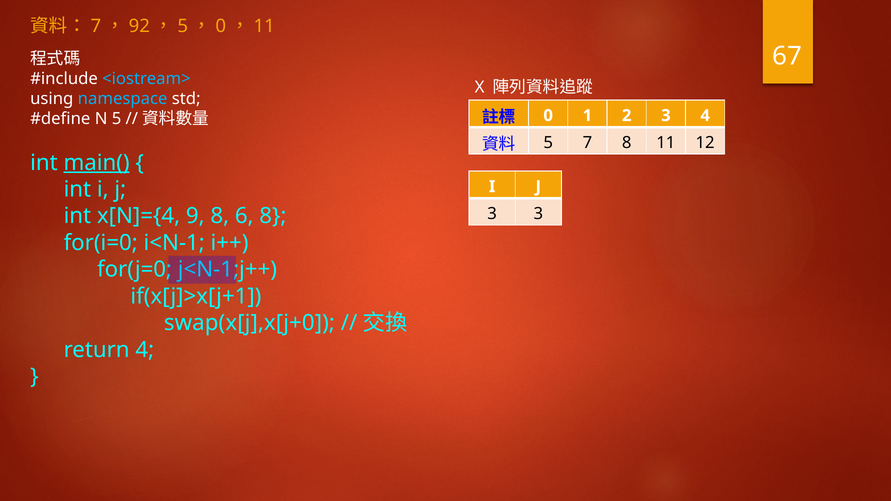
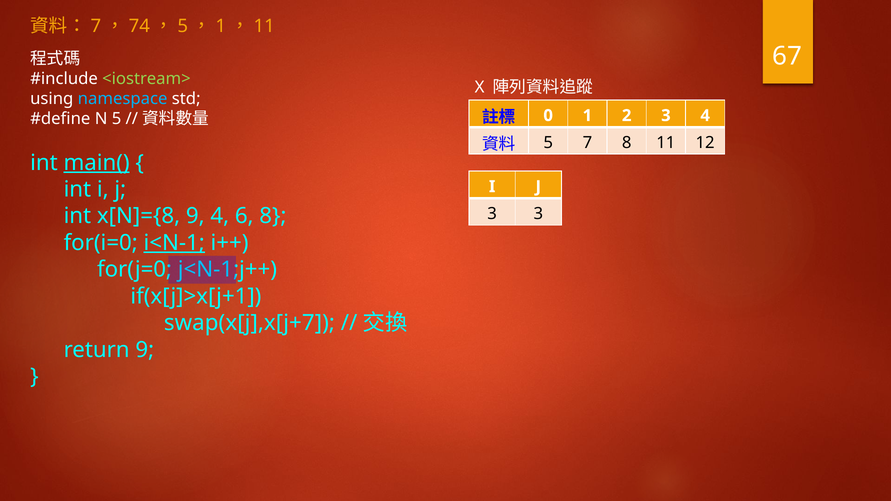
92: 92 -> 74
0 at (221, 26): 0 -> 1
<iostream> colour: light blue -> light green
x[N]={4: x[N]={4 -> x[N]={8
9 8: 8 -> 4
i<N-1 underline: none -> present
swap(x[j],x[j+0: swap(x[j],x[j+0 -> swap(x[j],x[j+7
return 4: 4 -> 9
